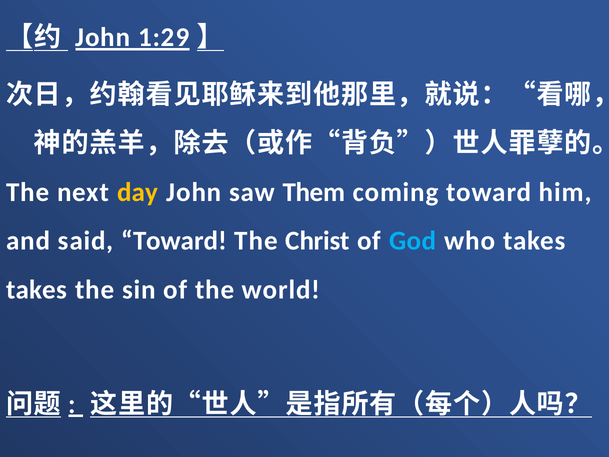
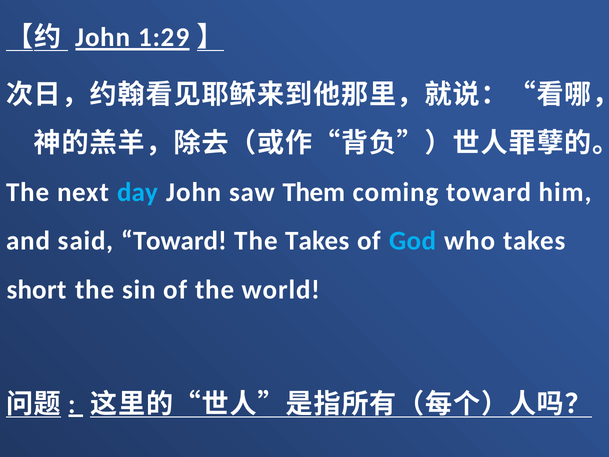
day colour: yellow -> light blue
The Christ: Christ -> Takes
takes at (37, 289): takes -> short
